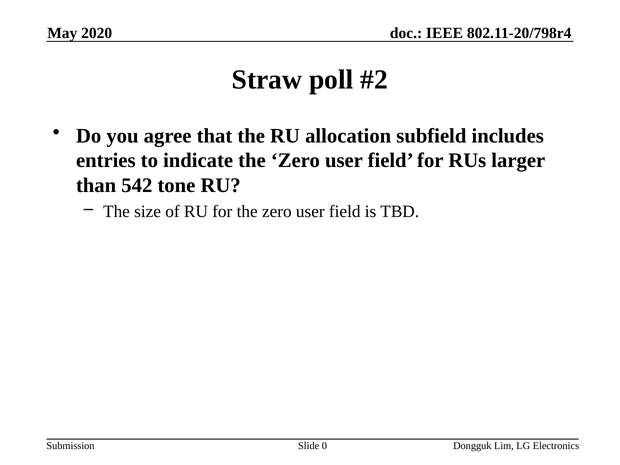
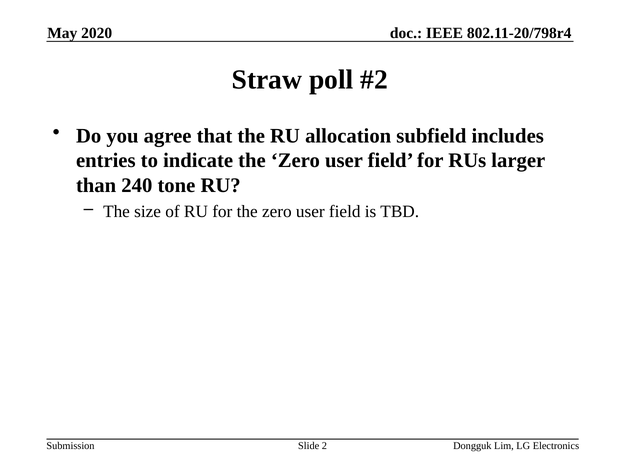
542: 542 -> 240
0: 0 -> 2
